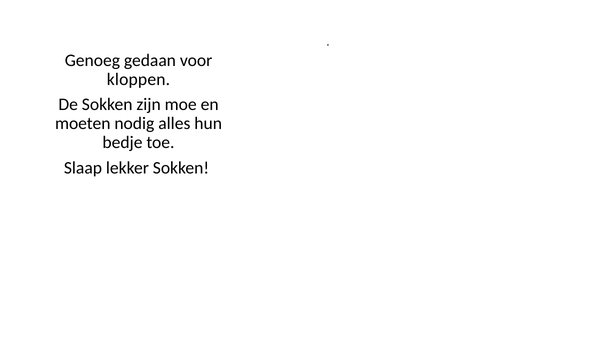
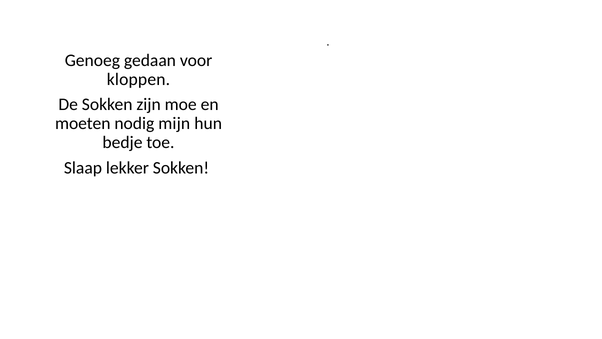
alles: alles -> mijn
